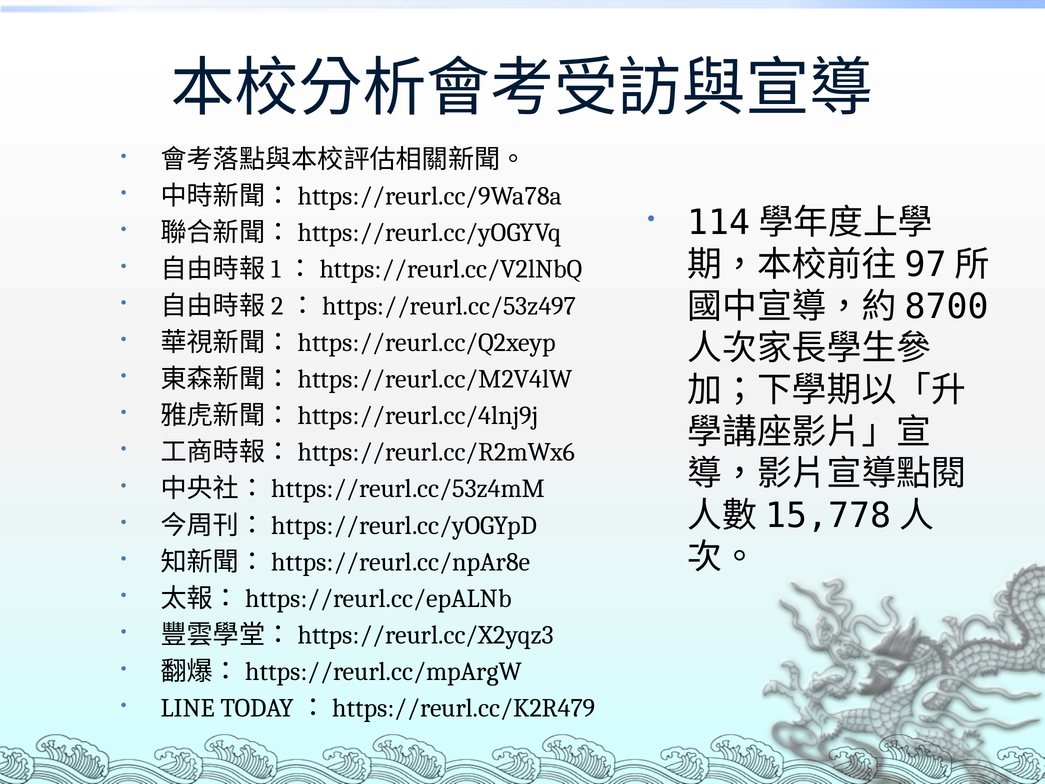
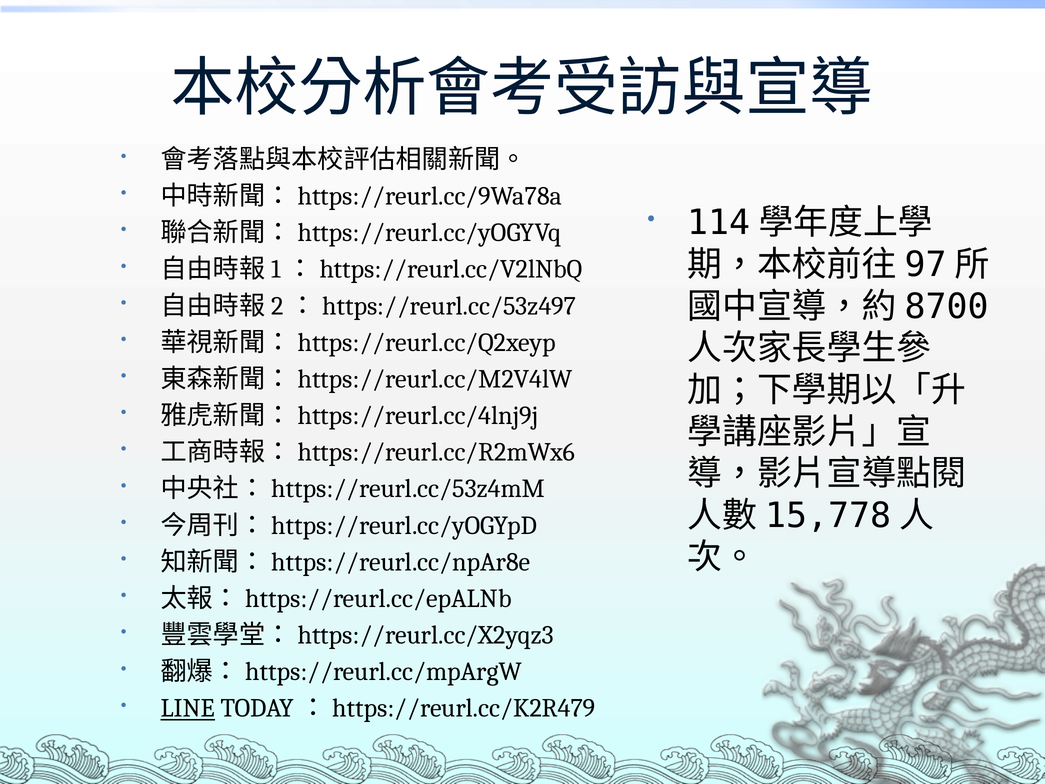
LINE underline: none -> present
